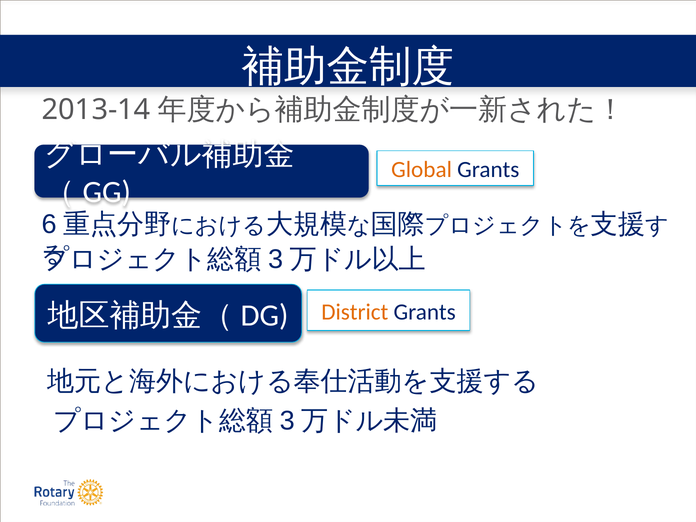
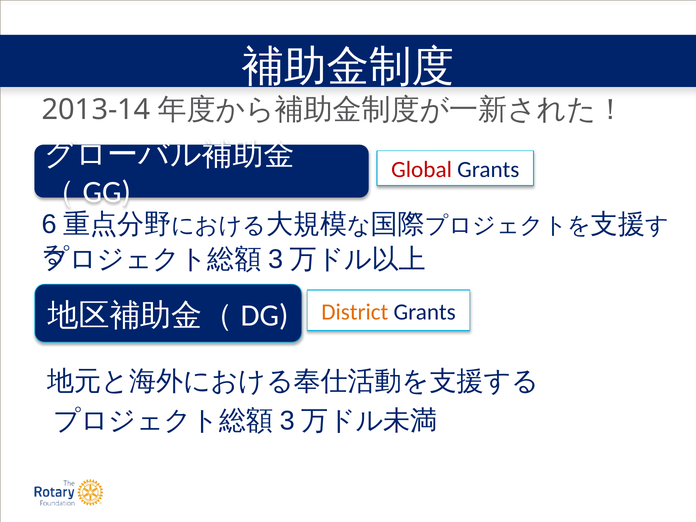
Global colour: orange -> red
